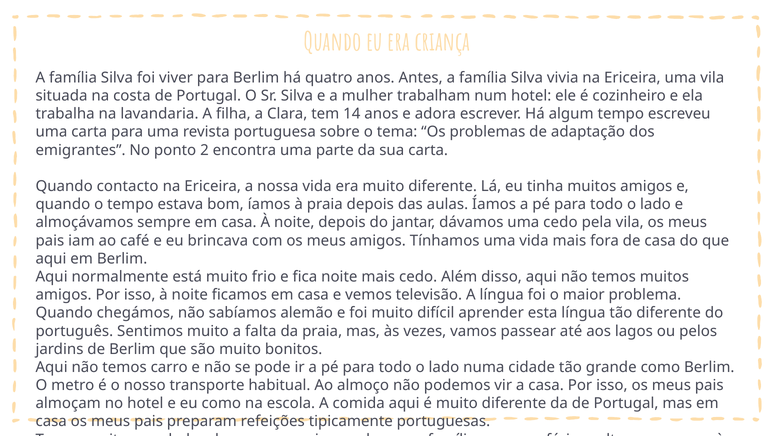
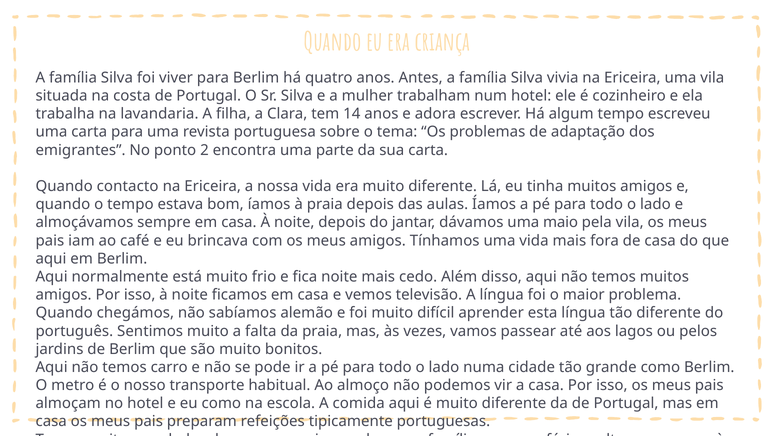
uma cedo: cedo -> maio
